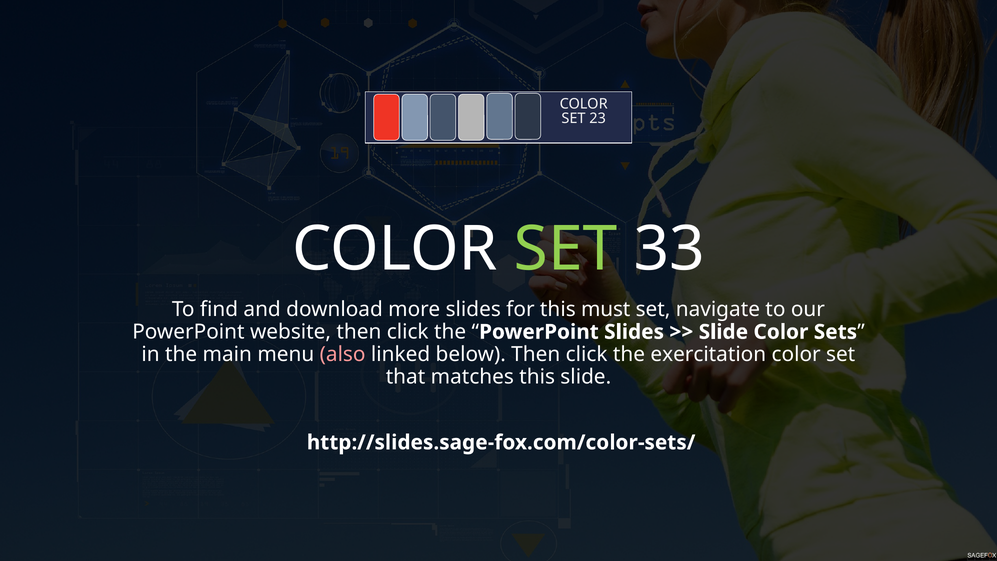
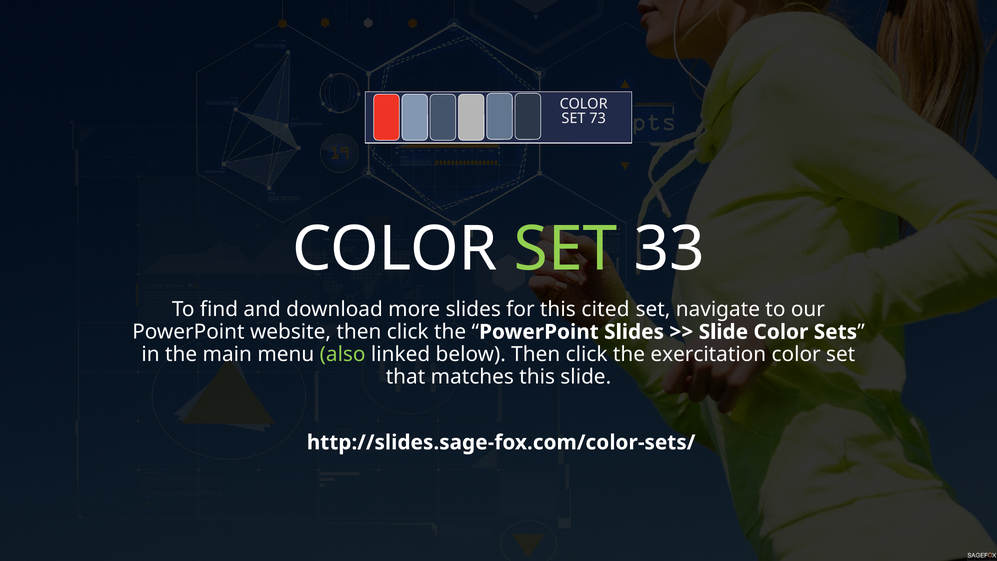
23: 23 -> 73
must: must -> cited
also colour: pink -> light green
